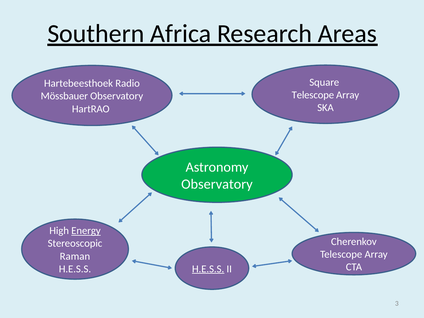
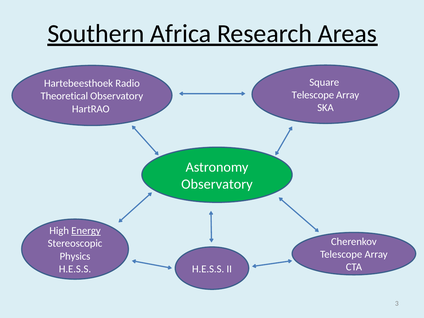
Mössbauer: Mössbauer -> Theoretical
Raman: Raman -> Physics
H.E.S.S at (208, 269) underline: present -> none
